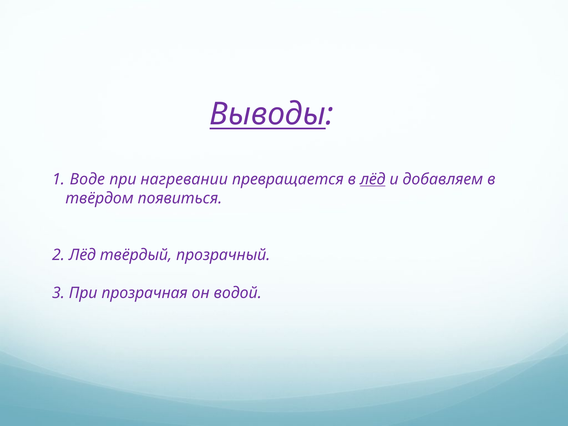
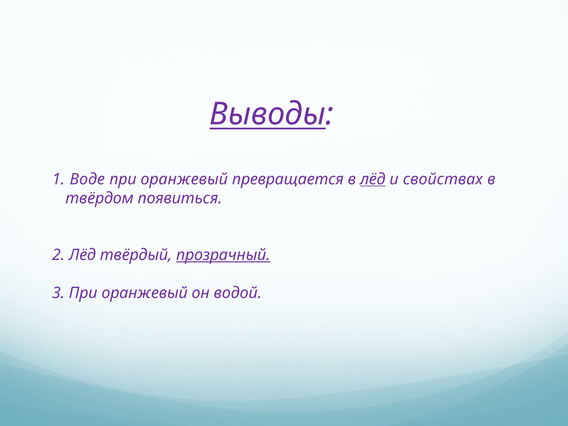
нагревании at (184, 179): нагревании -> оранжевый
добавляем: добавляем -> свойствах
прозрачный underline: none -> present
3 При прозрачная: прозрачная -> оранжевый
